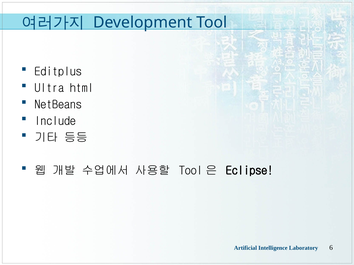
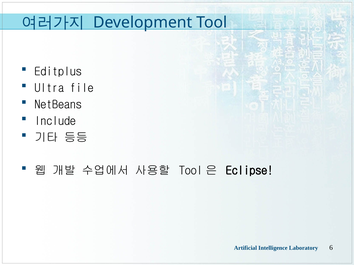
html: html -> file
